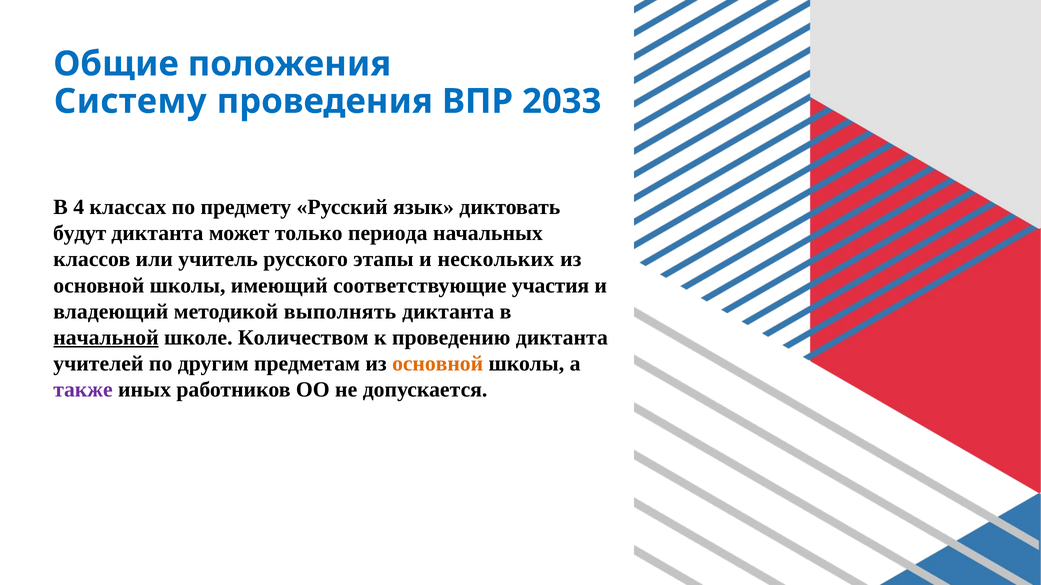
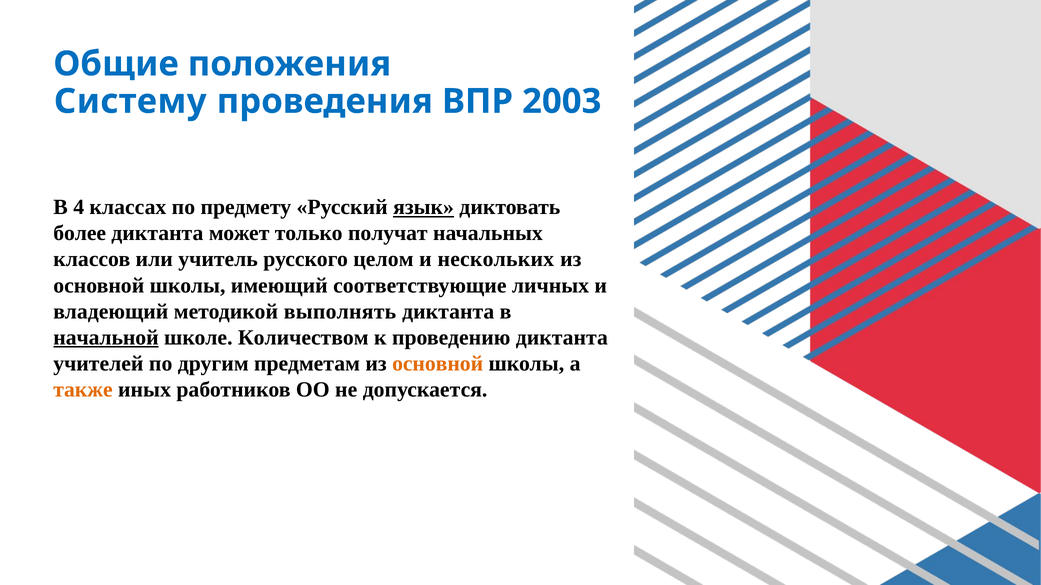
2033: 2033 -> 2003
язык underline: none -> present
будут: будут -> более
периода: периода -> получат
этапы: этапы -> целом
участия: участия -> личных
также colour: purple -> orange
